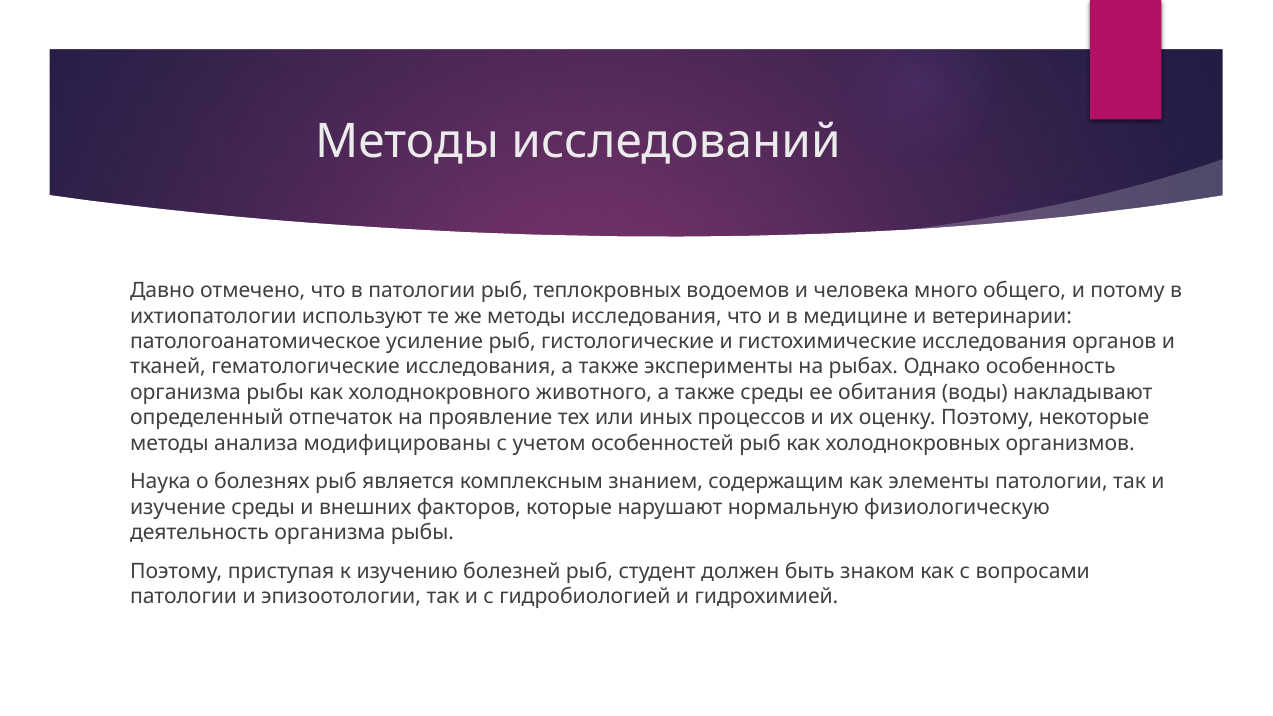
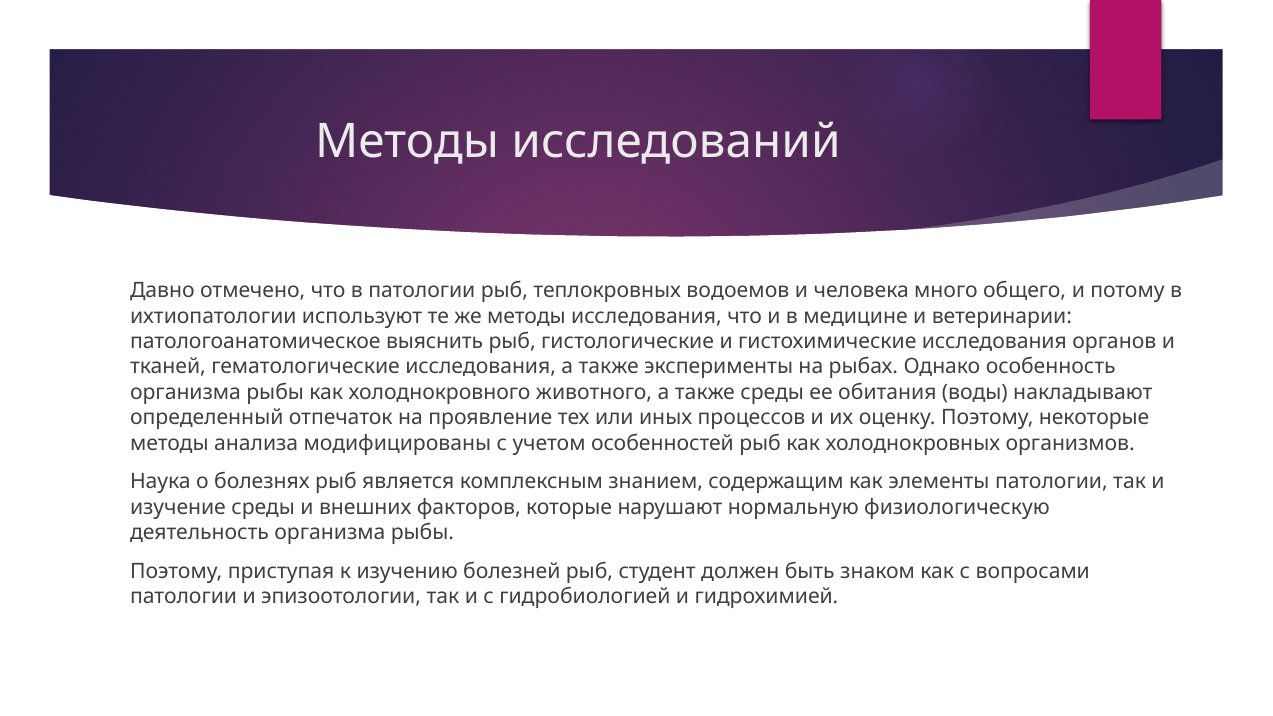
усиление: усиление -> выяснить
